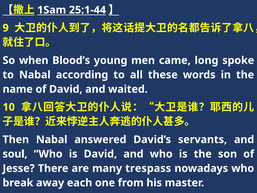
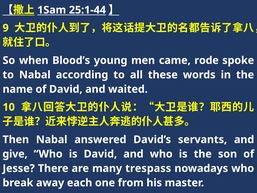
long: long -> rode
soul: soul -> give
